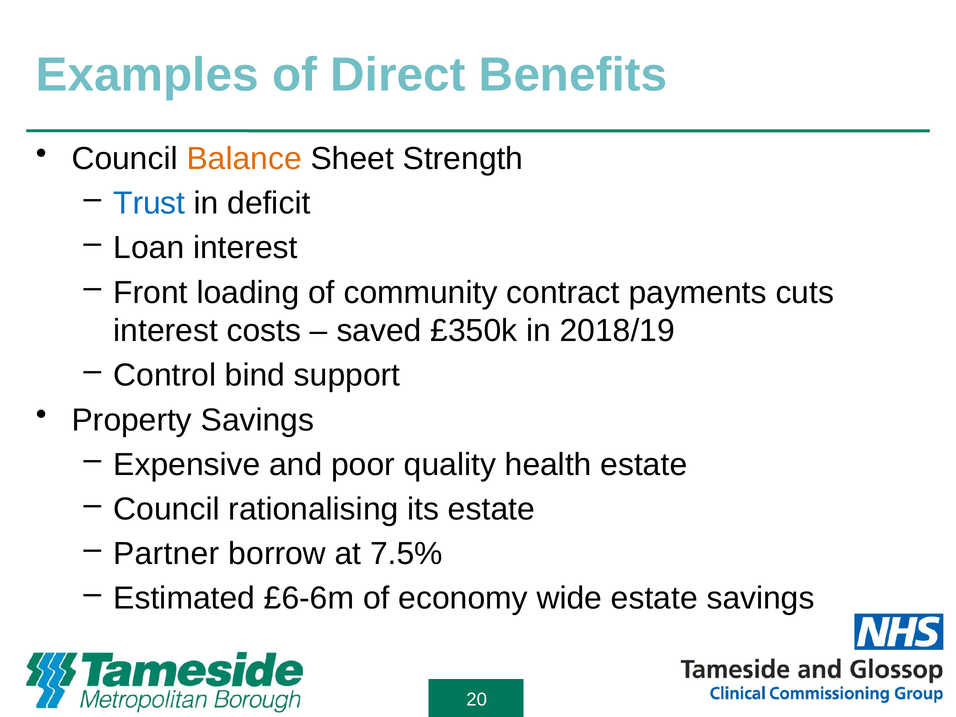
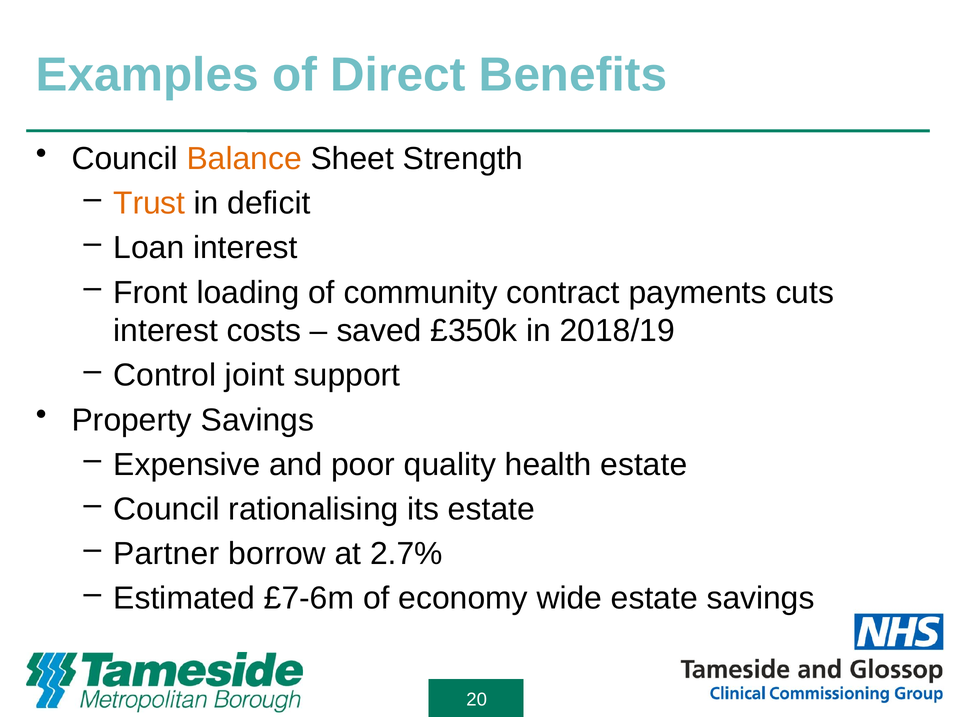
Trust colour: blue -> orange
bind: bind -> joint
7.5%: 7.5% -> 2.7%
£6-6m: £6-6m -> £7-6m
